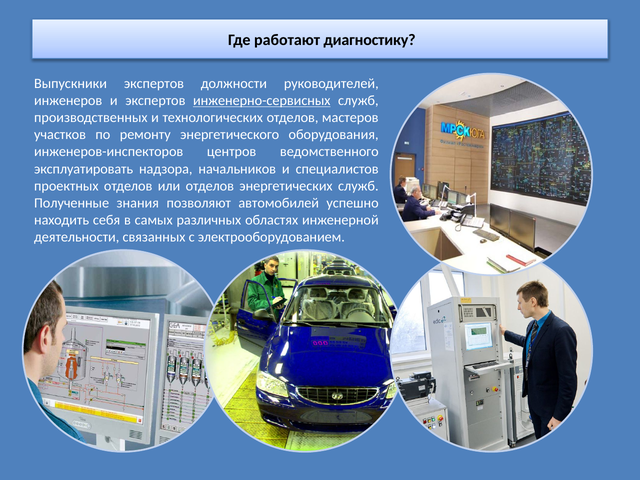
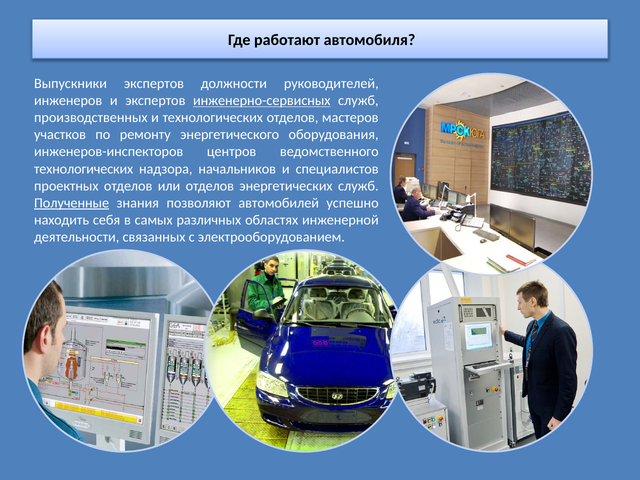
диагностику: диагностику -> автомобиля
эксплуатировать at (84, 169): эксплуатировать -> технологических
Полученные underline: none -> present
